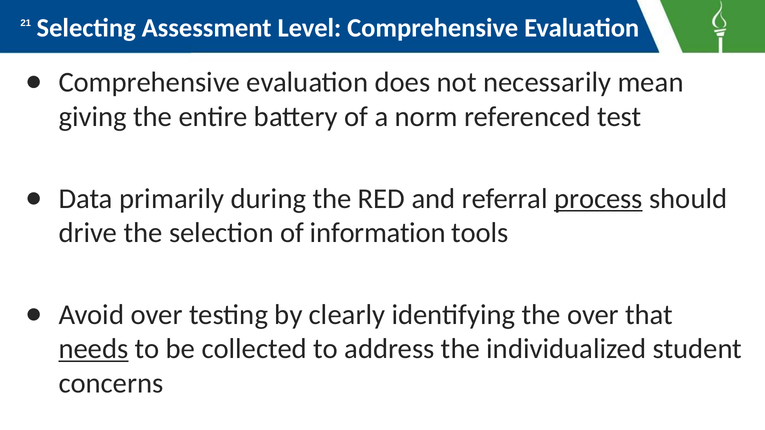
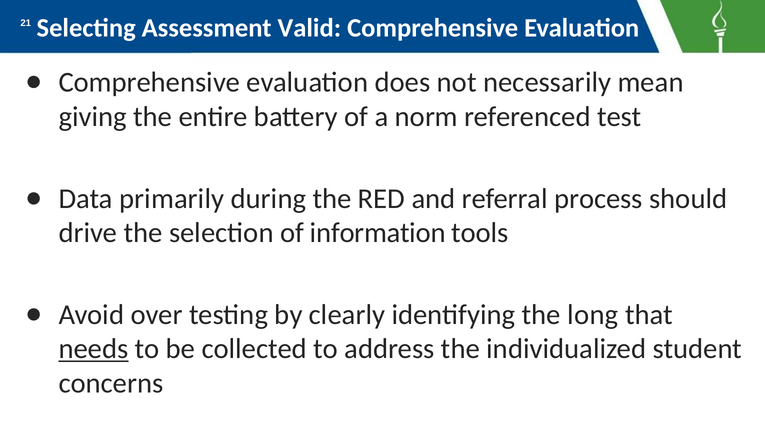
Level: Level -> Valid
process underline: present -> none
the over: over -> long
